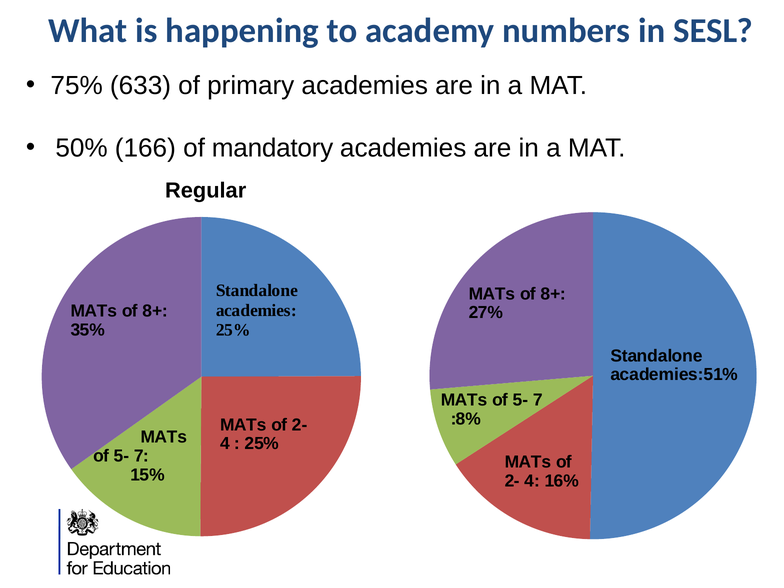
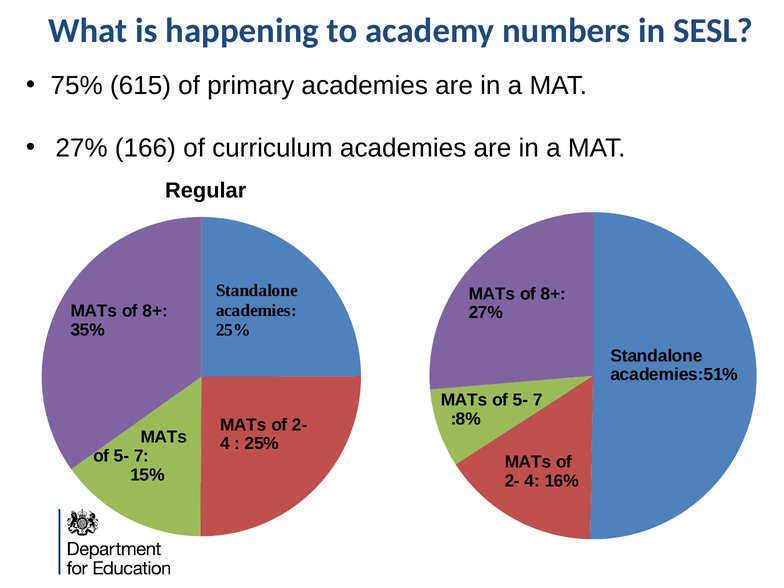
633: 633 -> 615
50% at (82, 148): 50% -> 27%
mandatory: mandatory -> curriculum
